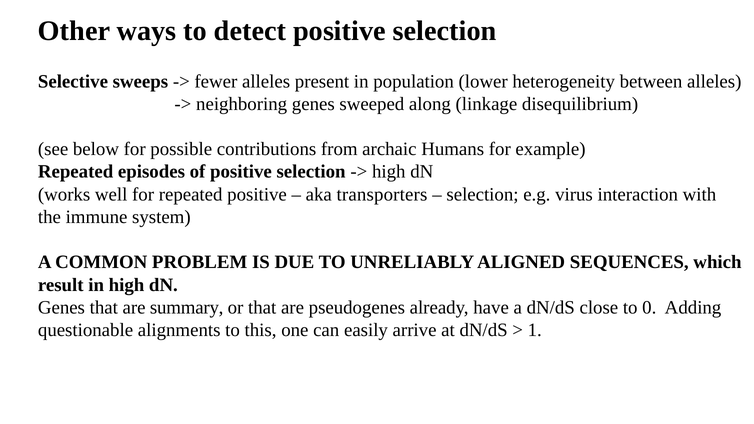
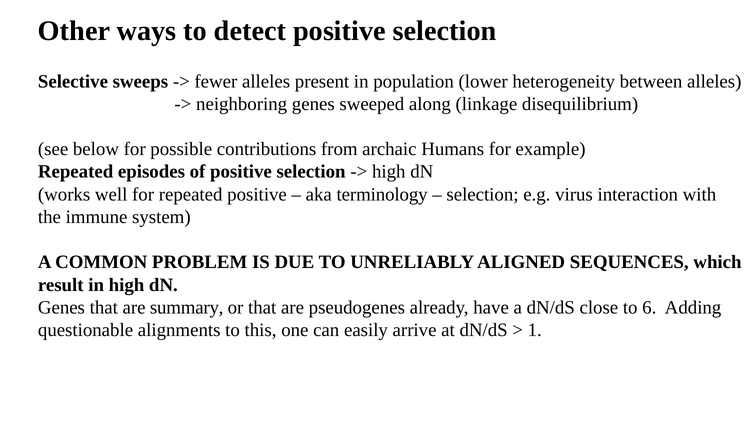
transporters: transporters -> terminology
0: 0 -> 6
